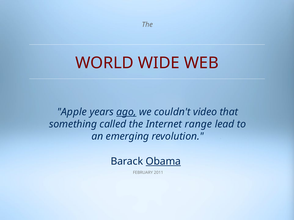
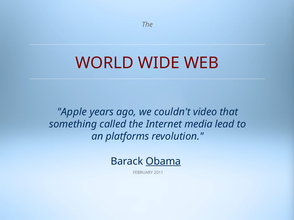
ago underline: present -> none
range: range -> media
emerging: emerging -> platforms
